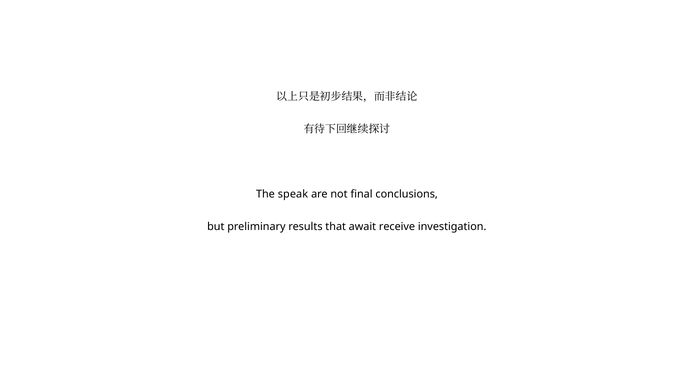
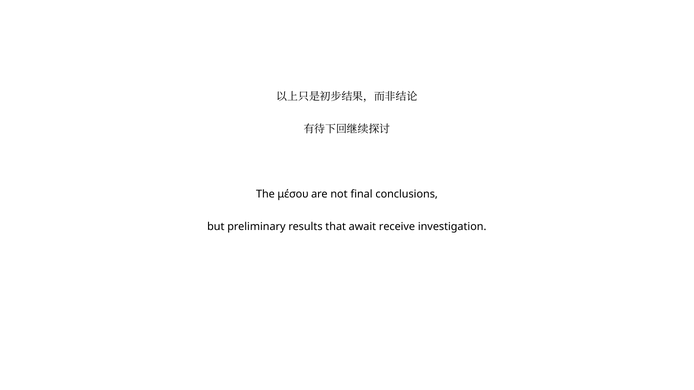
speak: speak -> μέσου
